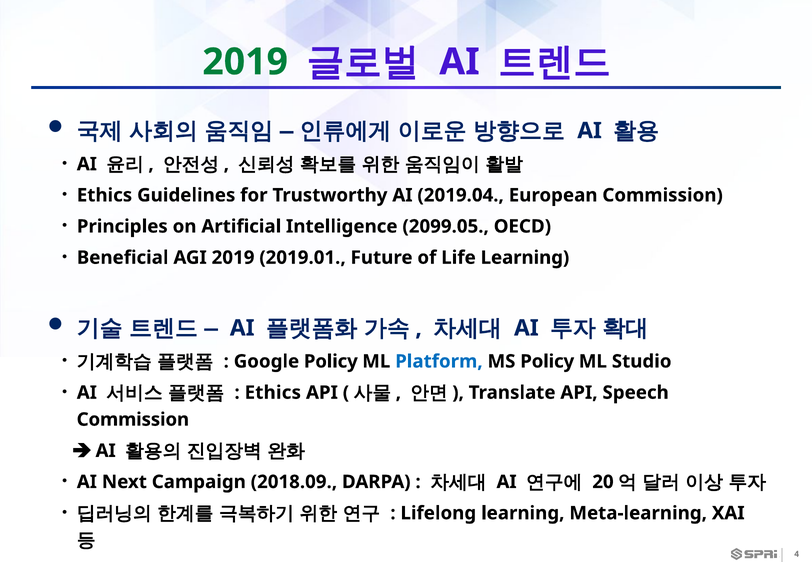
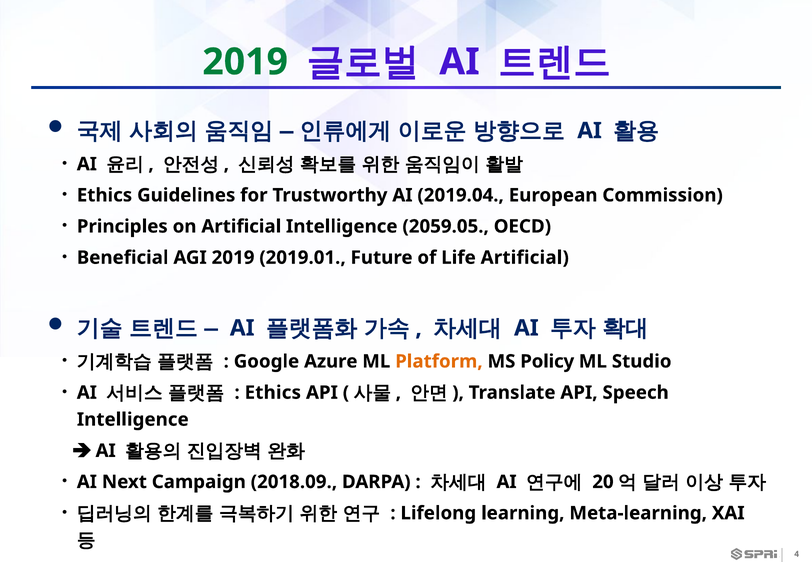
2099.05: 2099.05 -> 2059.05
Life Learning: Learning -> Artificial
Google Policy: Policy -> Azure
Platform colour: blue -> orange
Commission at (133, 420): Commission -> Intelligence
